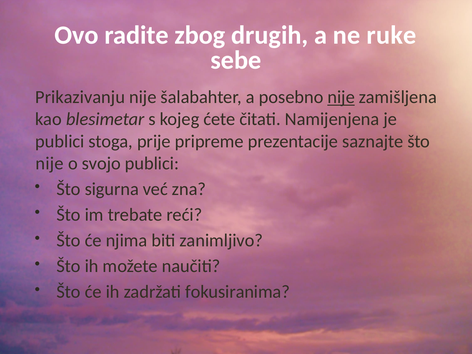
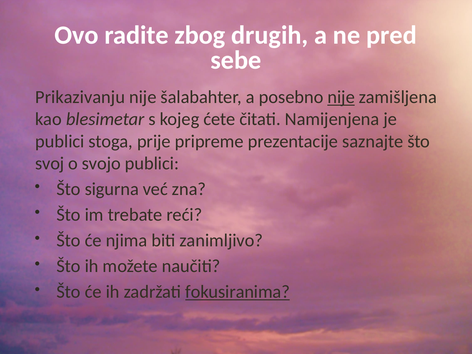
ruke: ruke -> pred
nije at (50, 163): nije -> svoj
fokusiranima underline: none -> present
